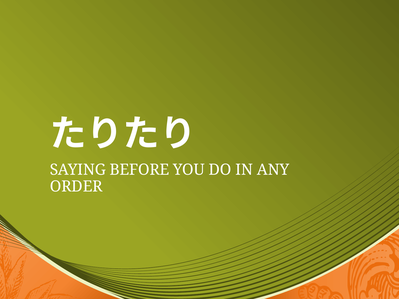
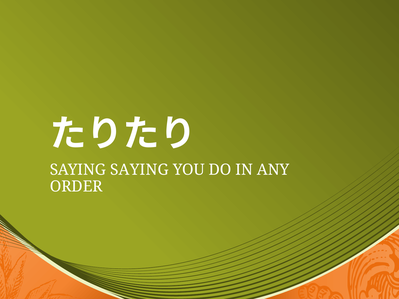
SAYING BEFORE: BEFORE -> SAYING
